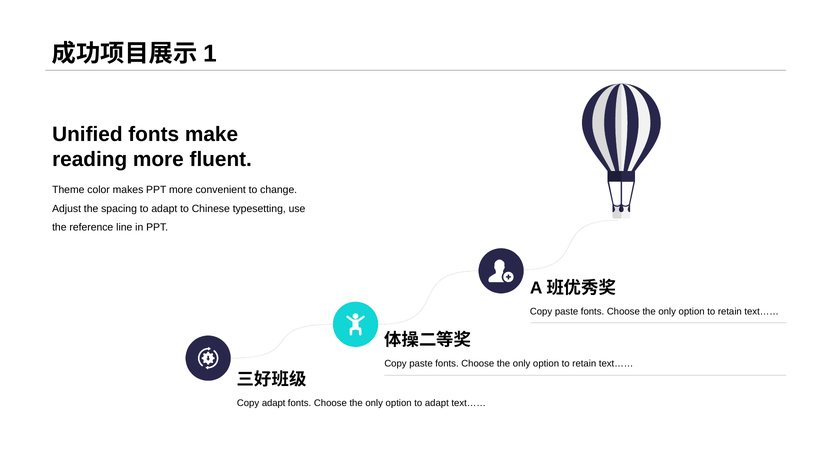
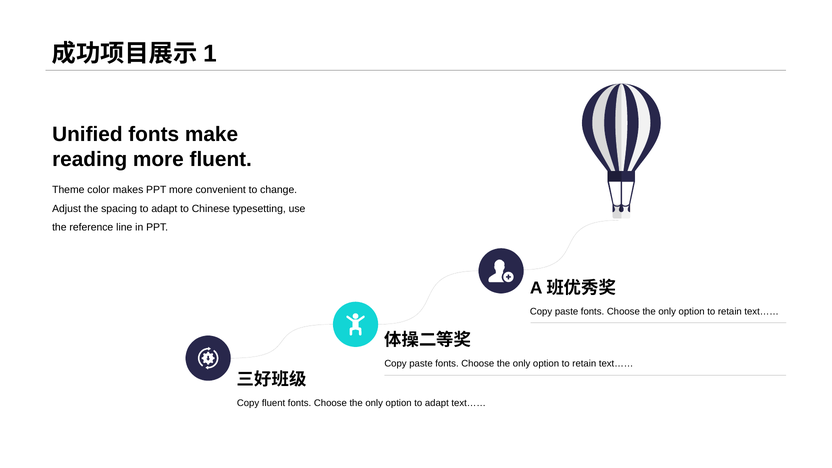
Copy adapt: adapt -> fluent
